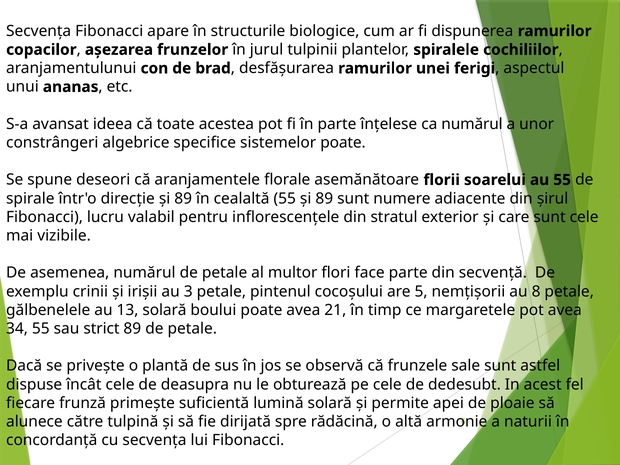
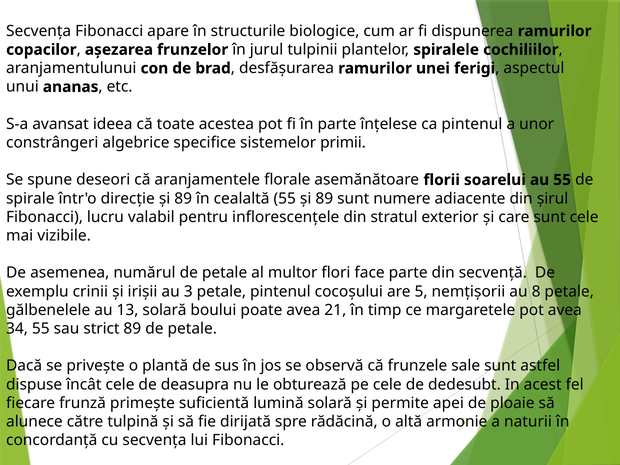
ca numărul: numărul -> pintenul
sistemelor poate: poate -> primii
